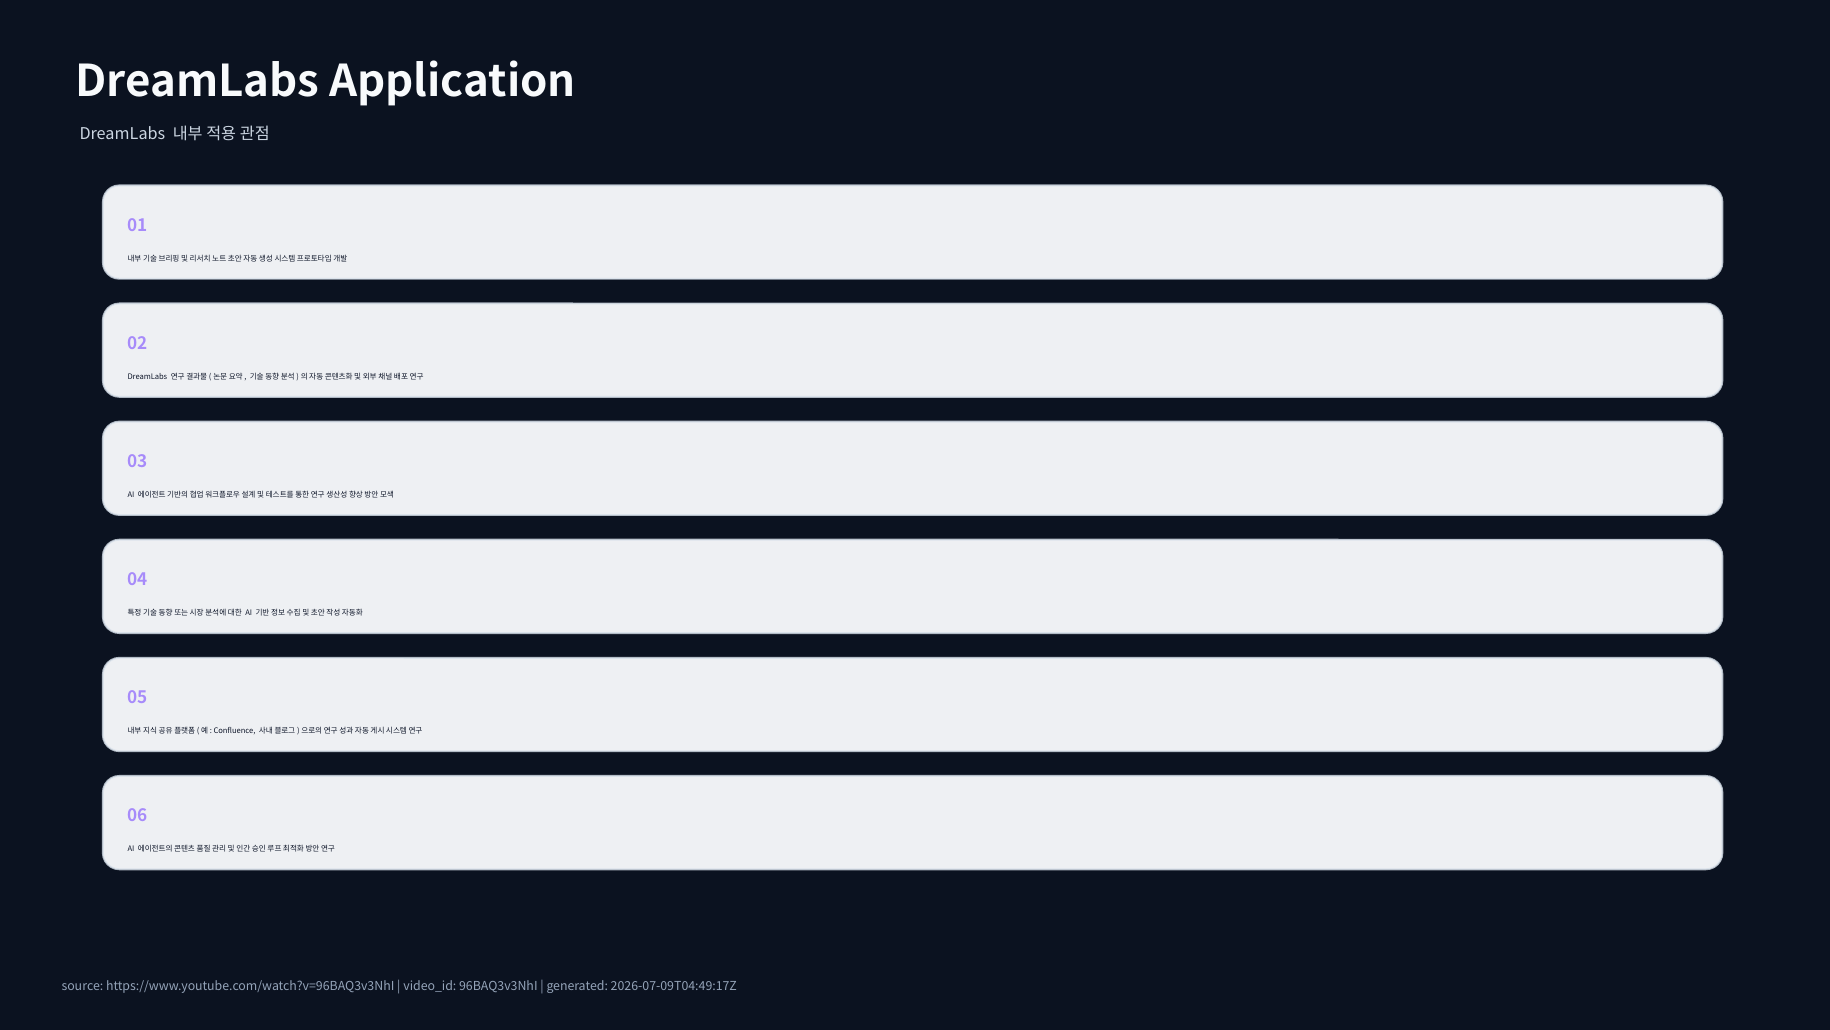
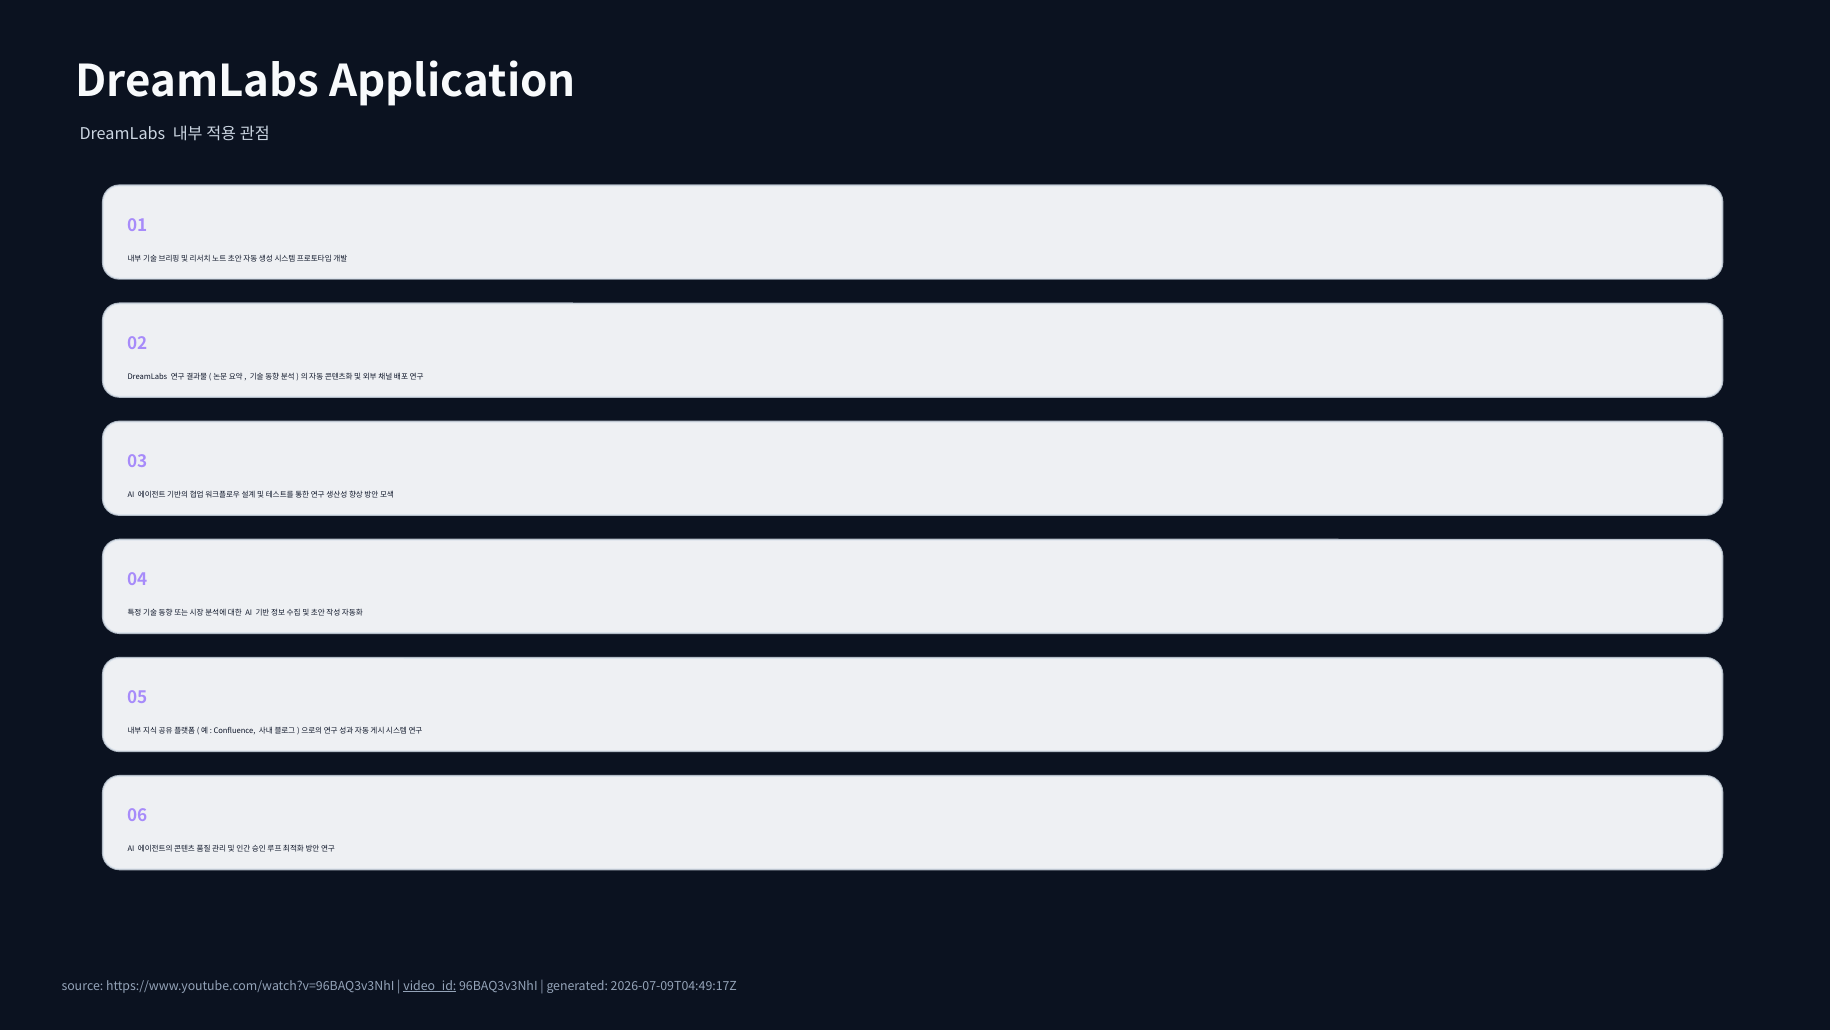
video_id underline: none -> present
